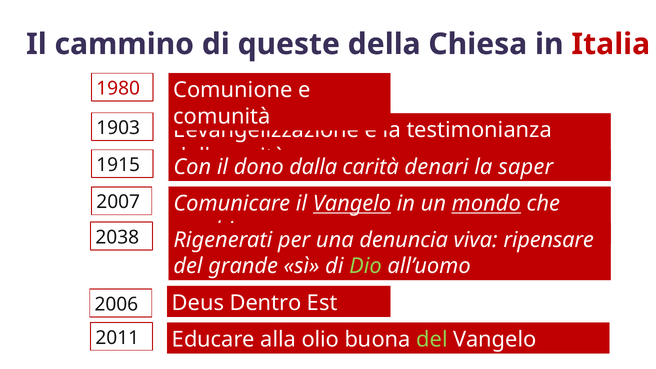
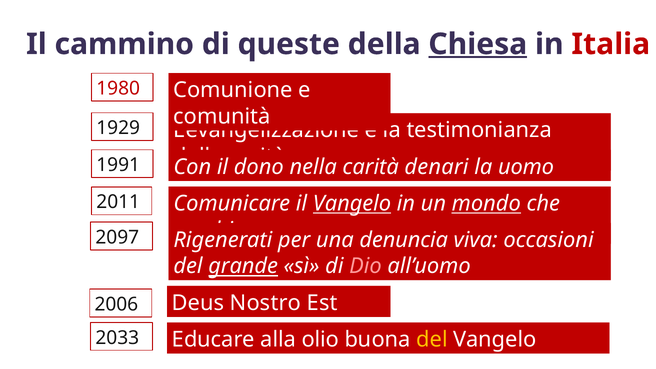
Chiesa underline: none -> present
1903: 1903 -> 1929
1915: 1915 -> 1991
dalla: dalla -> nella
saper: saper -> uomo
2007: 2007 -> 2011
2038: 2038 -> 2097
ripensare: ripensare -> occasioni
grande underline: none -> present
Dio colour: light green -> pink
Dentro: Dentro -> Nostro
2011: 2011 -> 2033
del at (432, 340) colour: light green -> yellow
